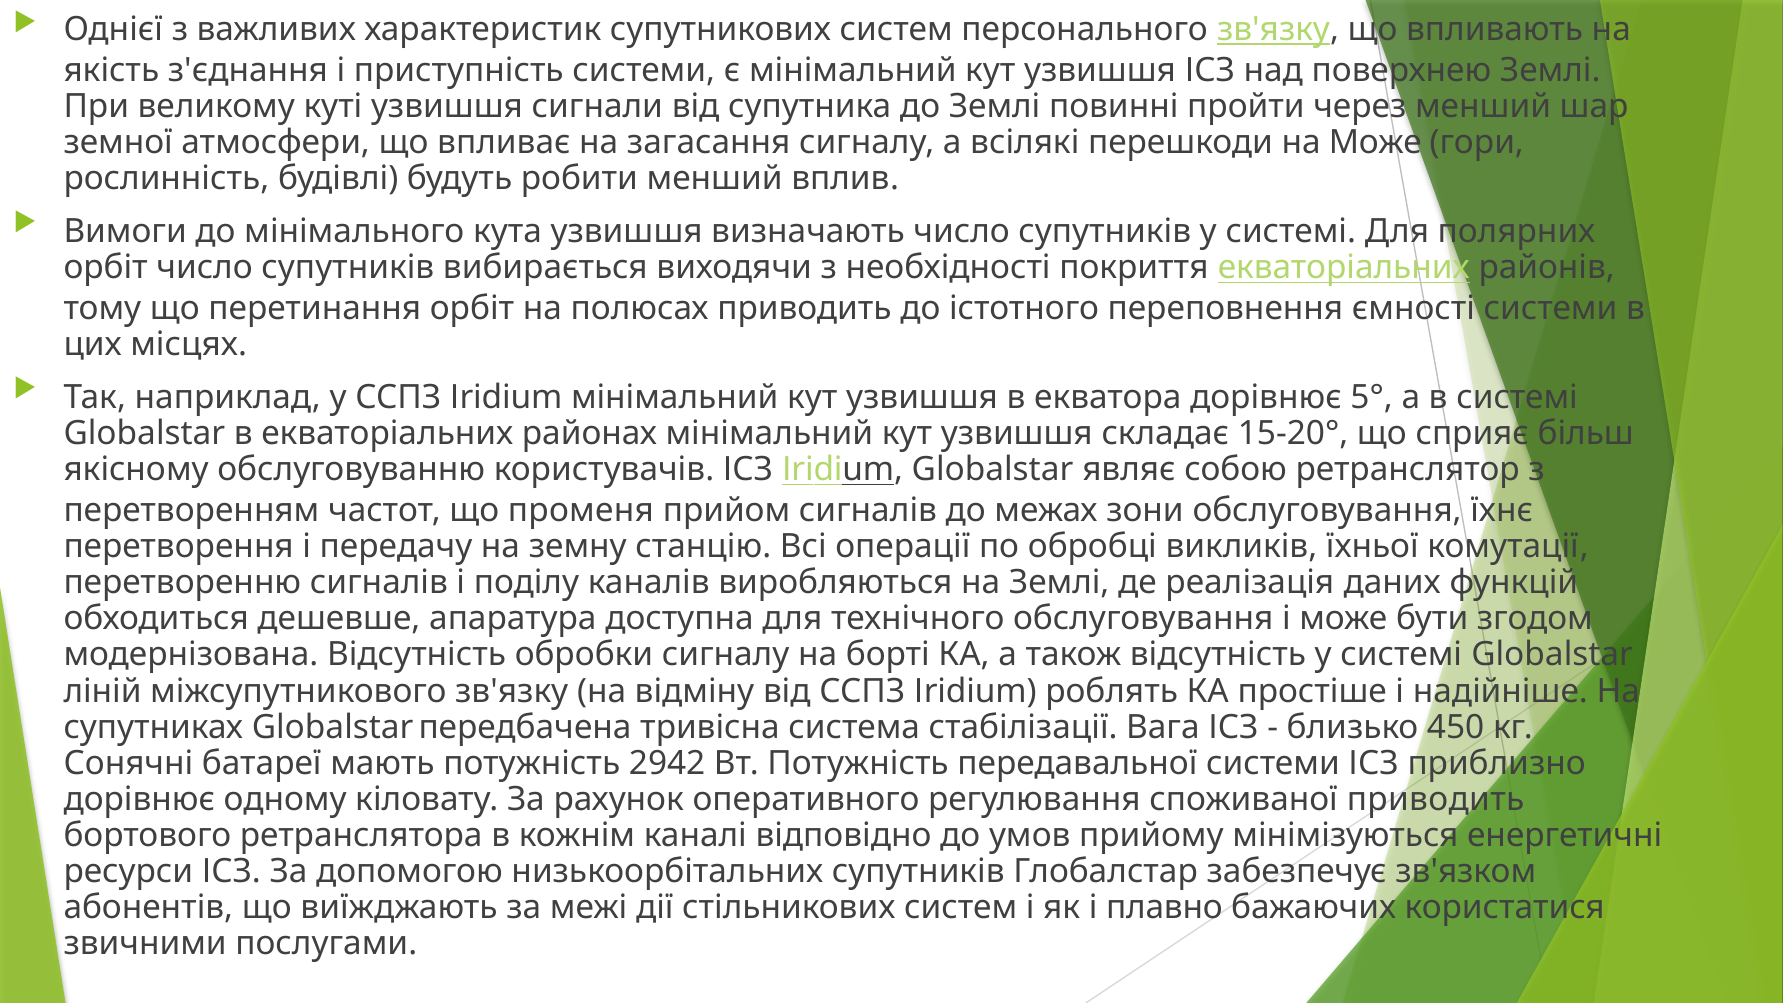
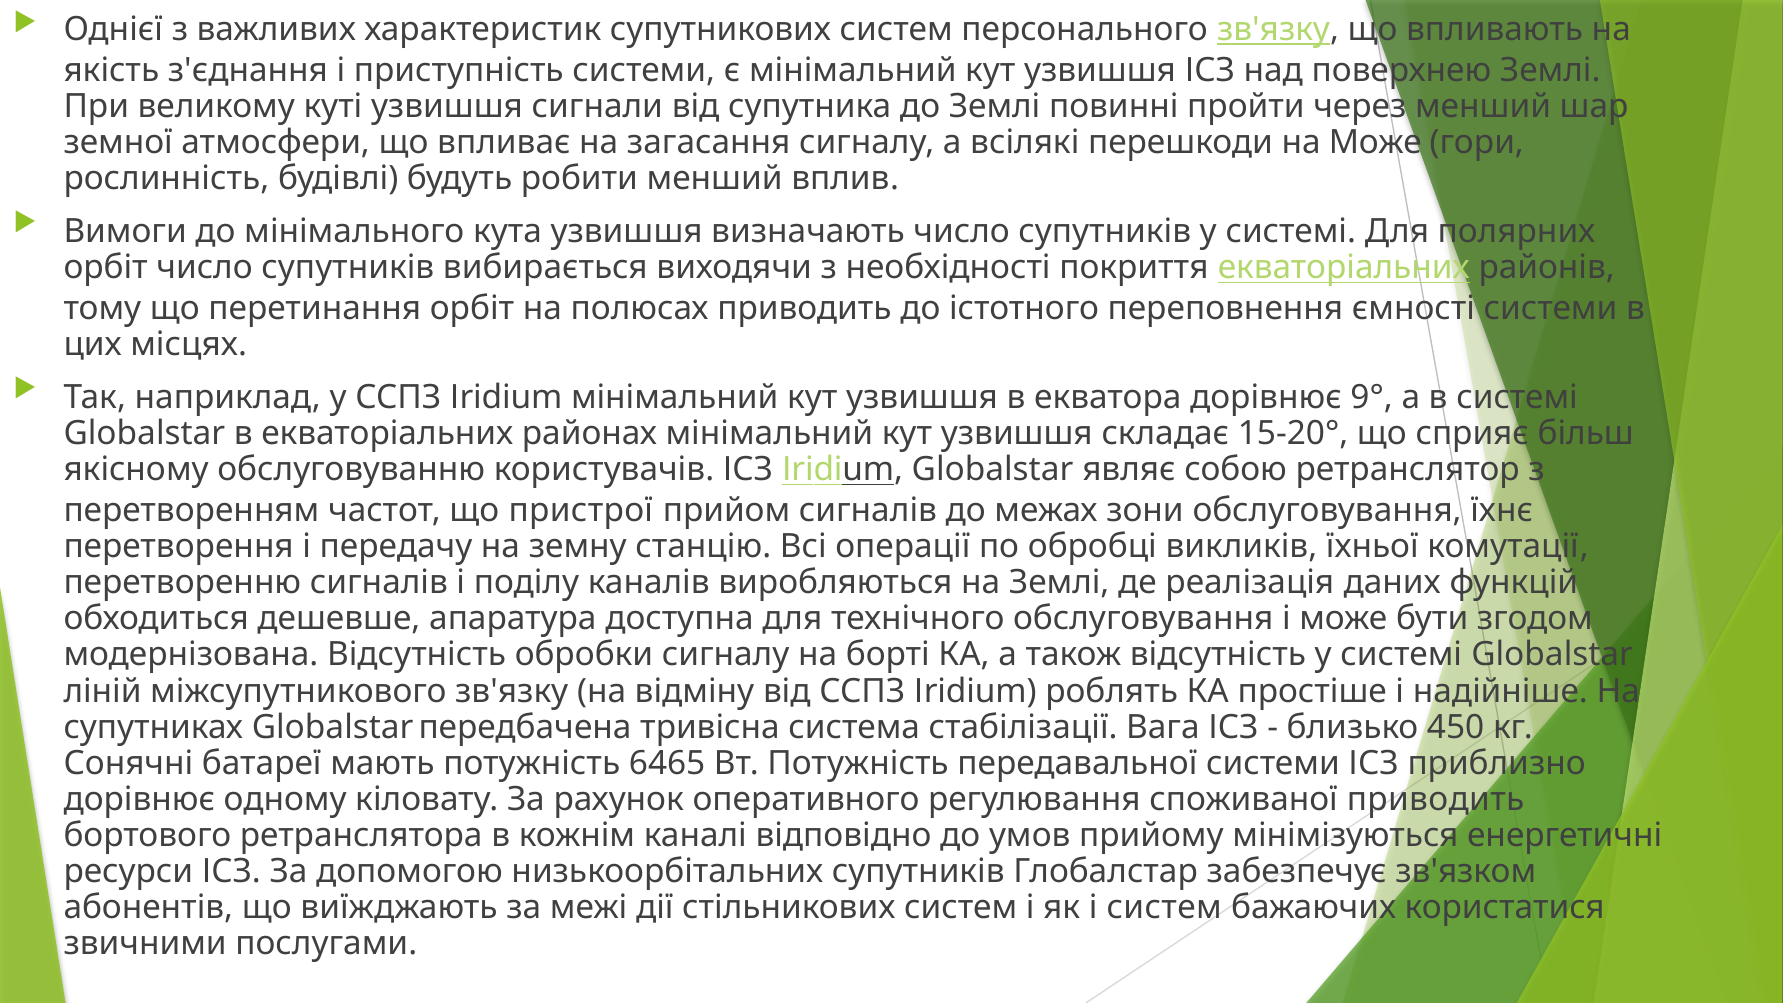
5°: 5° -> 9°
променя: променя -> пристрої
2942: 2942 -> 6465
і плавно: плавно -> систем
